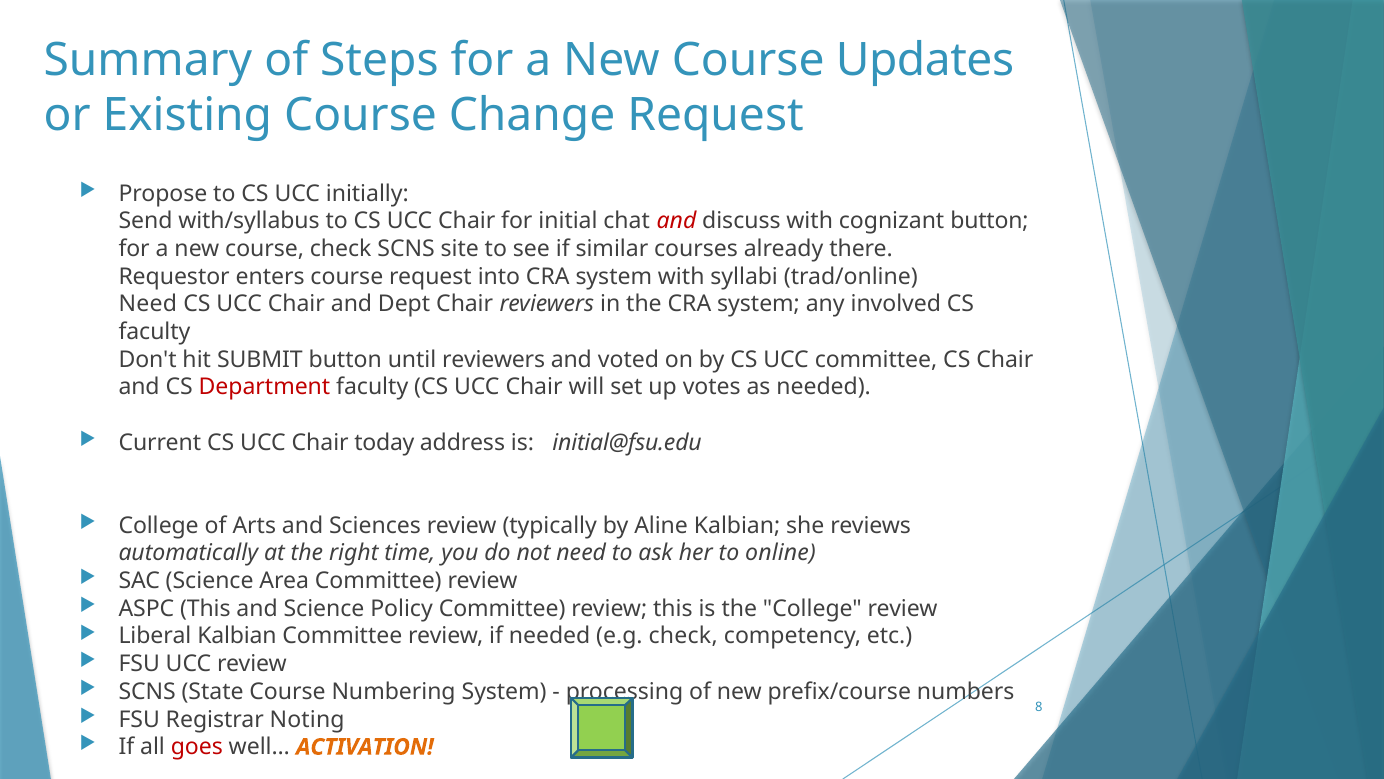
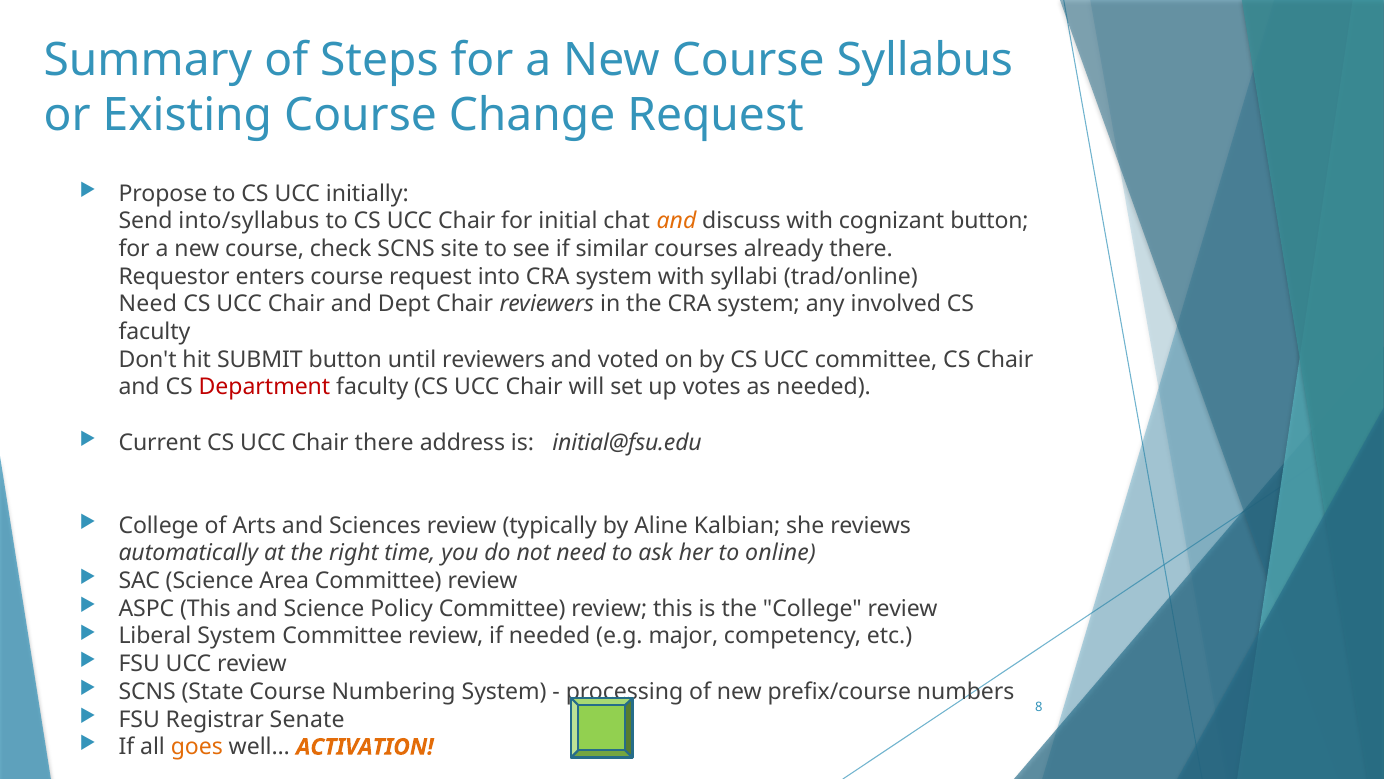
Updates: Updates -> Syllabus
with/syllabus: with/syllabus -> into/syllabus
and at (677, 221) colour: red -> orange
Chair today: today -> there
Liberal Kalbian: Kalbian -> System
e.g check: check -> major
Noting: Noting -> Senate
goes colour: red -> orange
